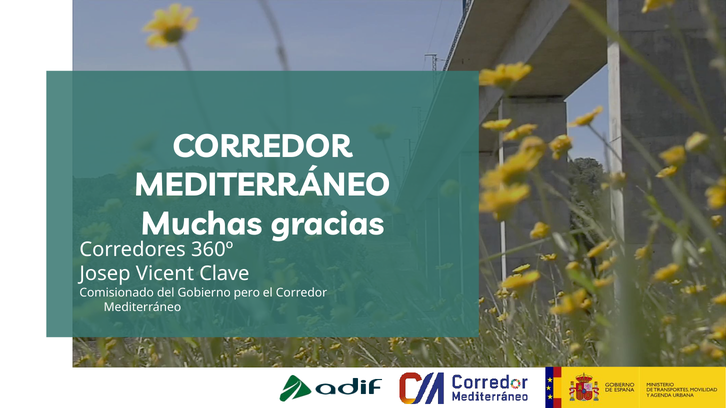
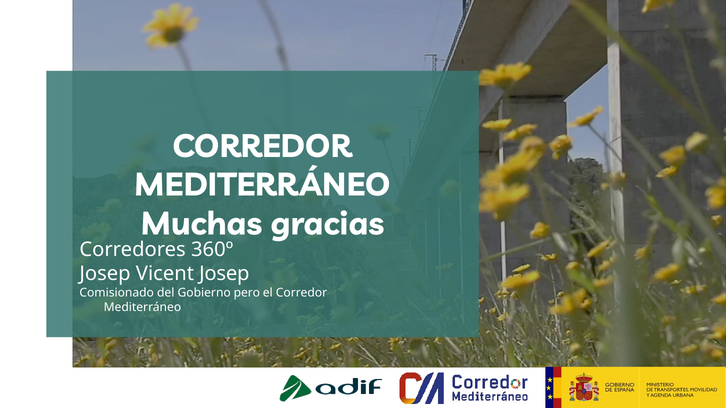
Vicent Clave: Clave -> Josep
